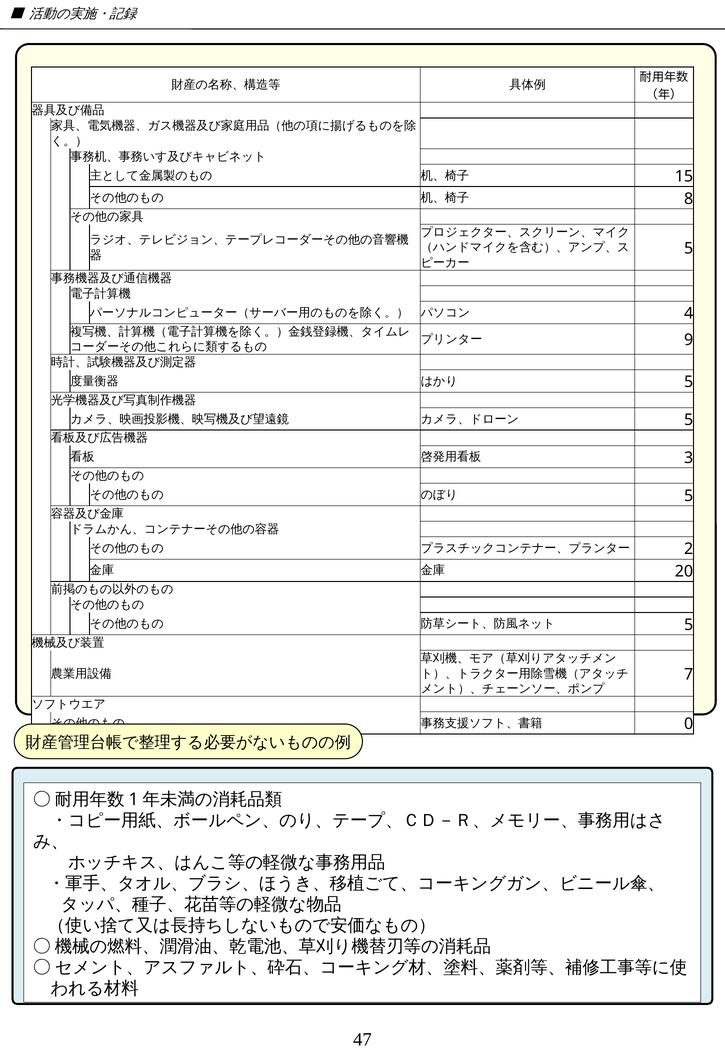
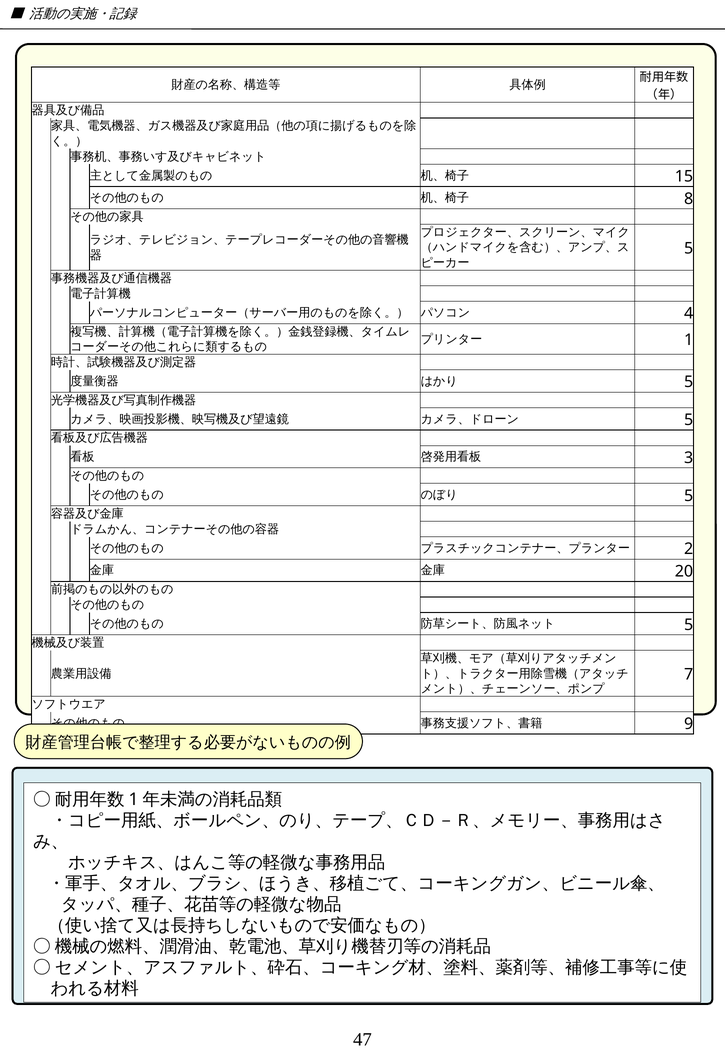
9: 9 -> 1
0: 0 -> 9
